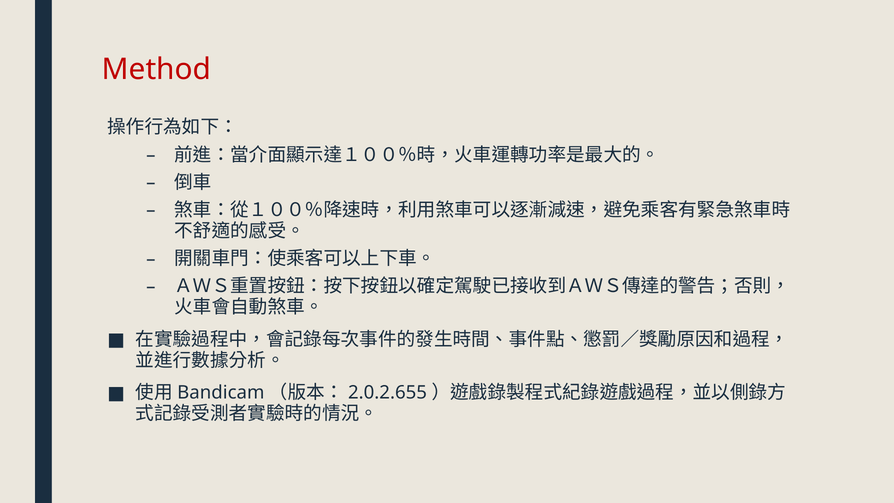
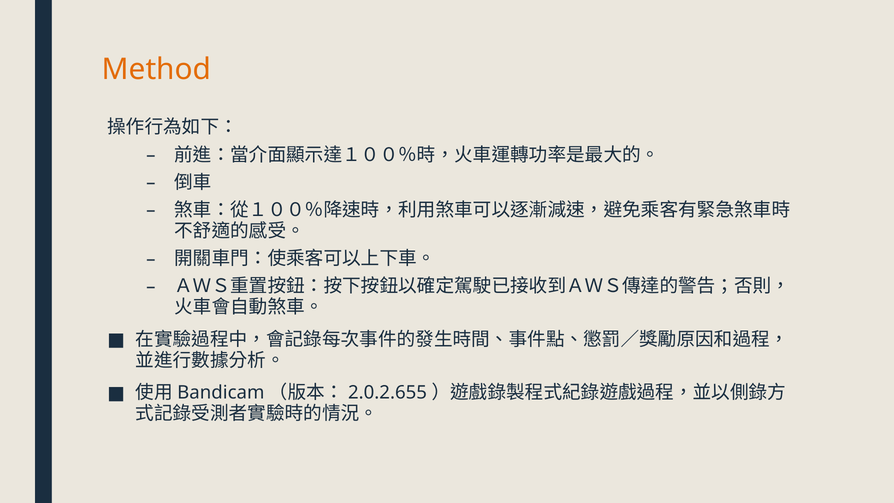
Method colour: red -> orange
